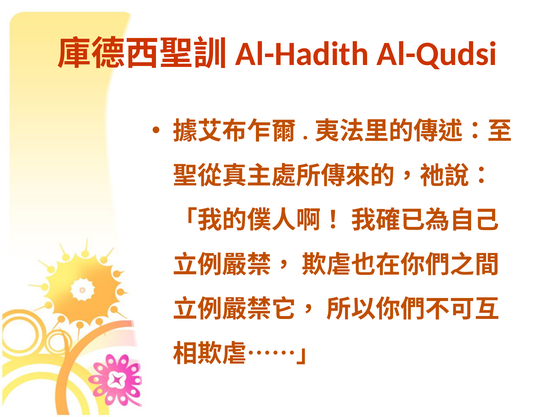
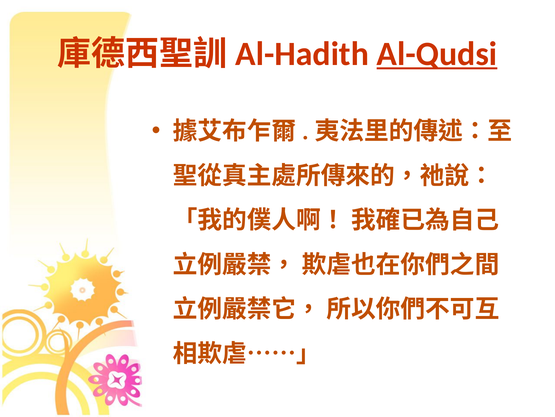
Al-Qudsi underline: none -> present
